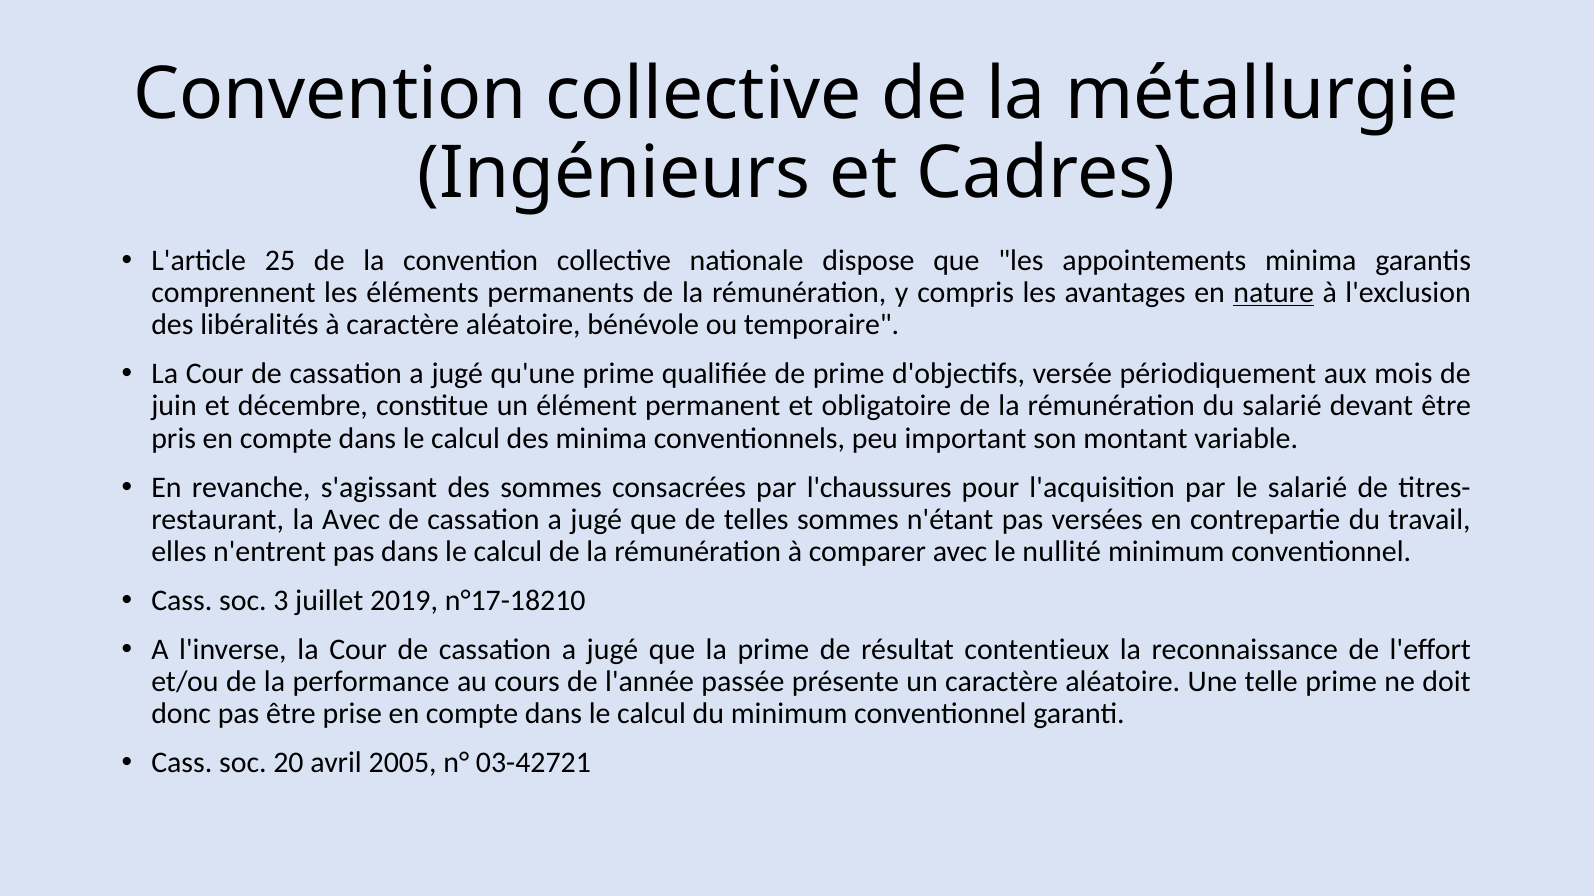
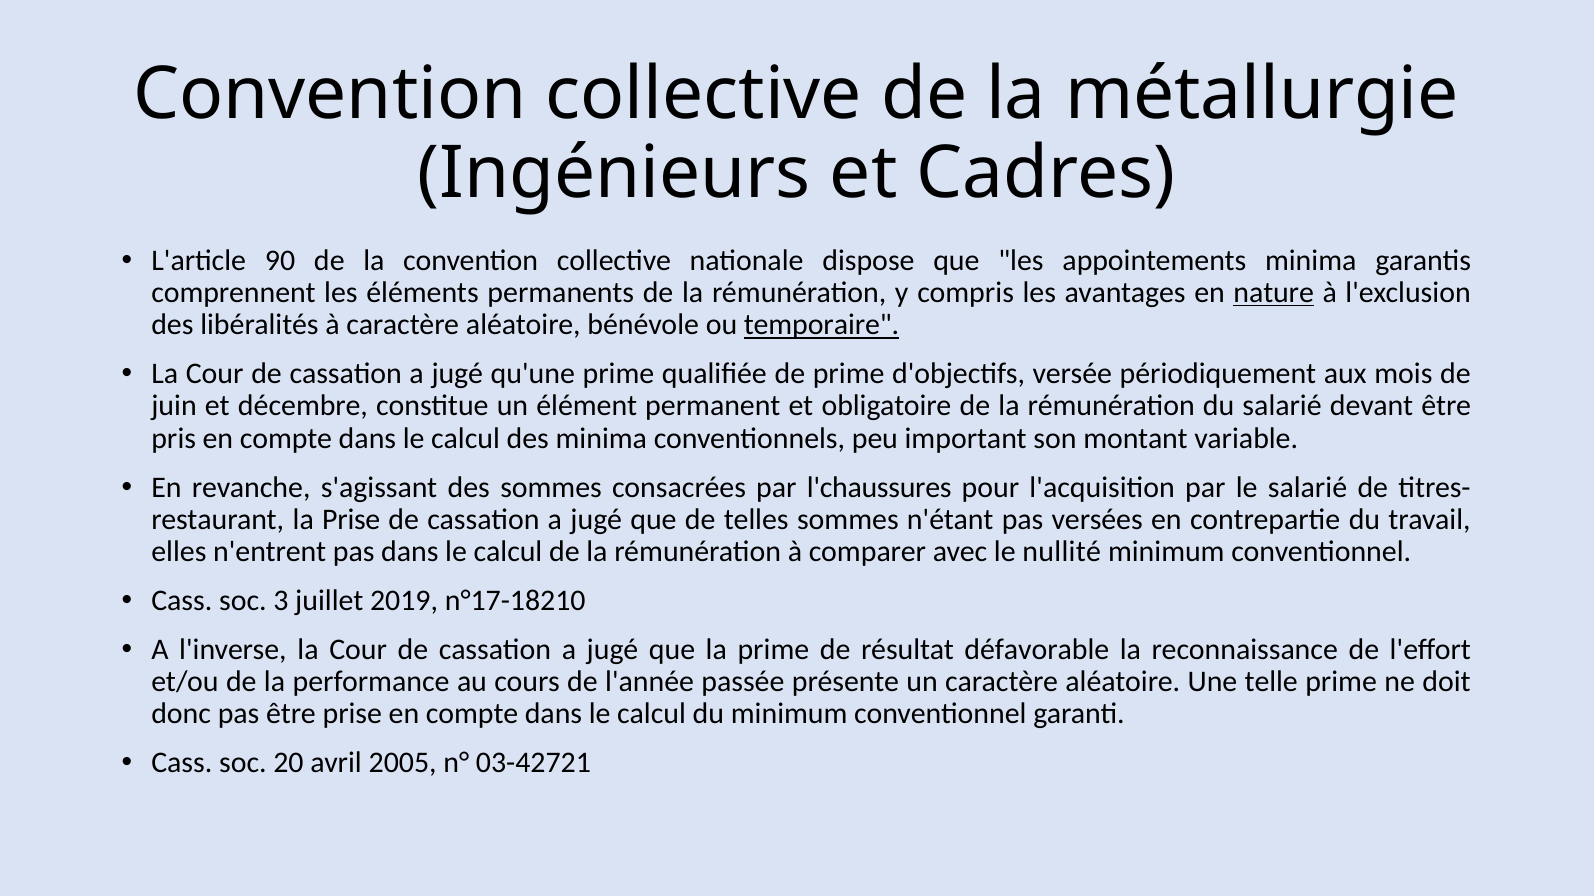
25: 25 -> 90
temporaire underline: none -> present
la Avec: Avec -> Prise
contentieux: contentieux -> défavorable
